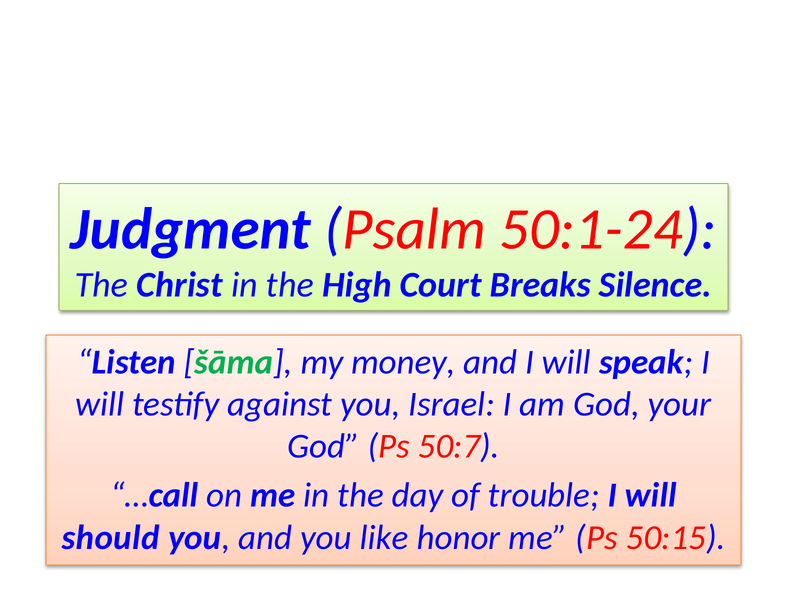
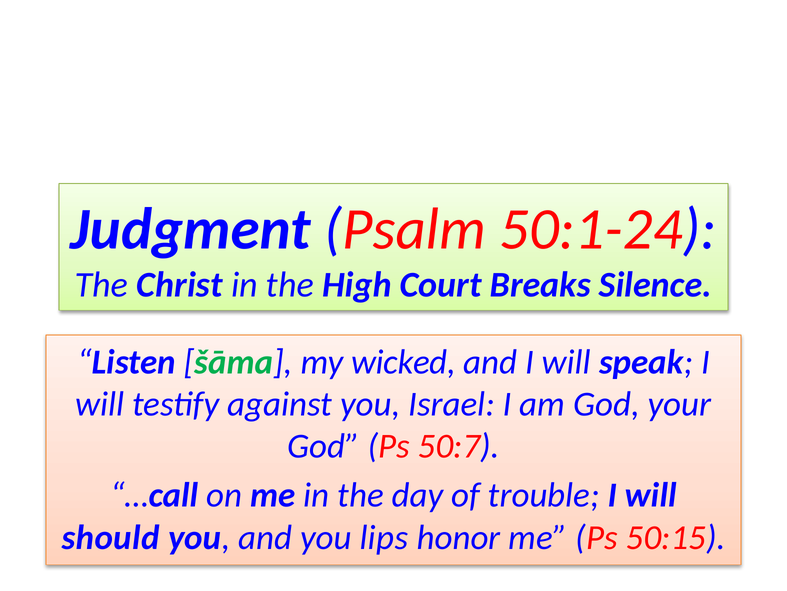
money: money -> wicked
like: like -> lips
